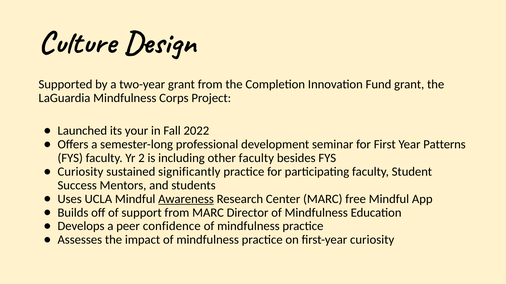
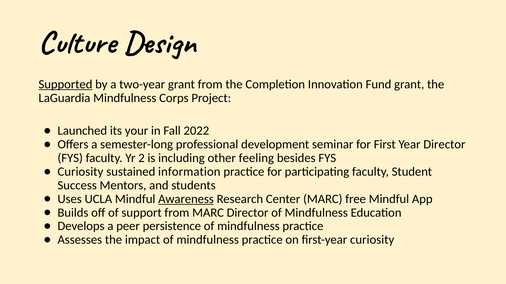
Supported underline: none -> present
Year Patterns: Patterns -> Director
other faculty: faculty -> feeling
significantly: significantly -> information
confidence: confidence -> persistence
